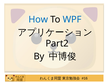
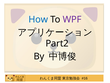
WPF colour: blue -> purple
